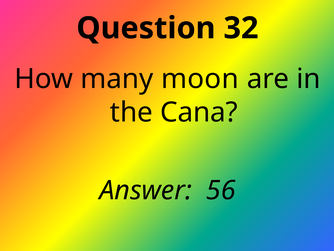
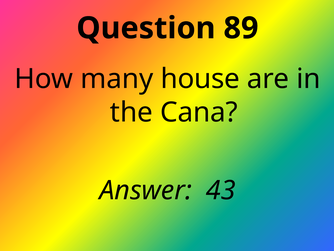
32: 32 -> 89
moon: moon -> house
56: 56 -> 43
